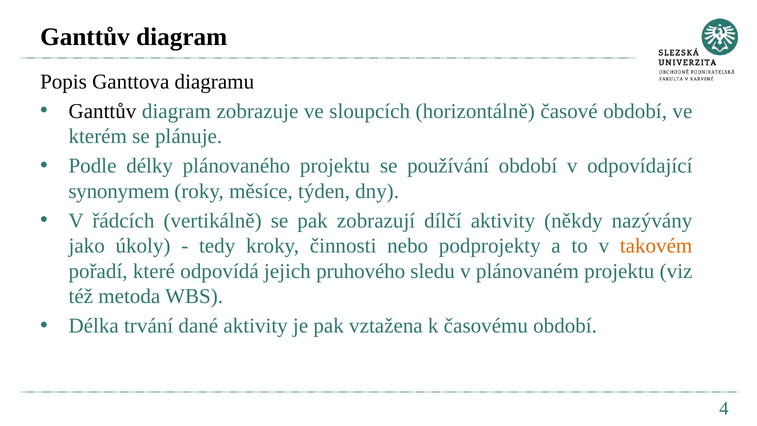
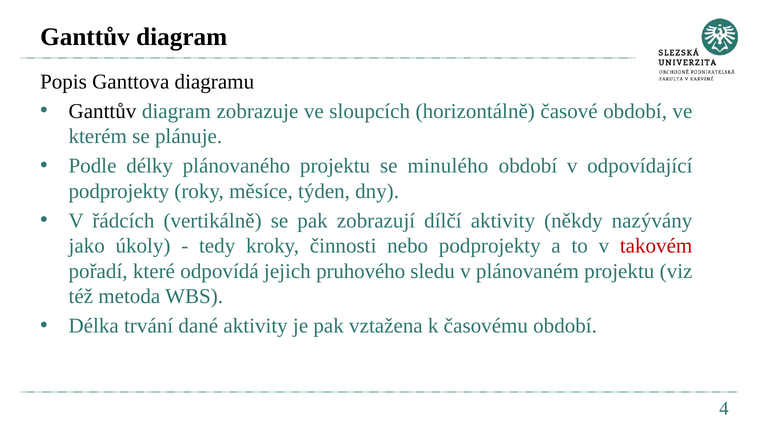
používání: používání -> minulého
synonymem at (119, 191): synonymem -> podprojekty
takovém colour: orange -> red
